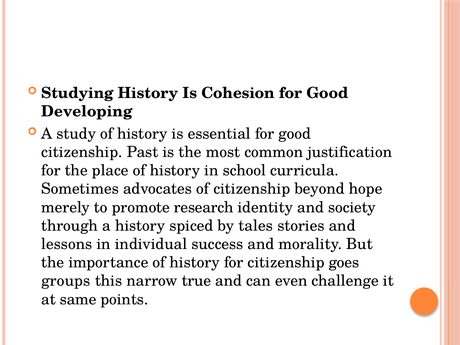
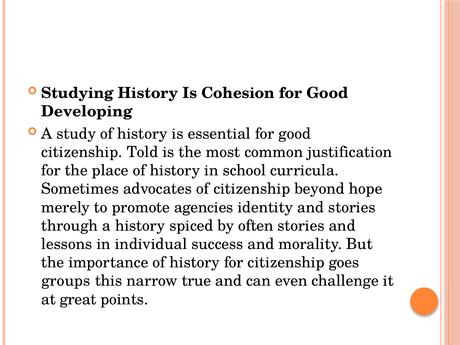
Past: Past -> Told
research: research -> agencies
and society: society -> stories
tales: tales -> often
same: same -> great
